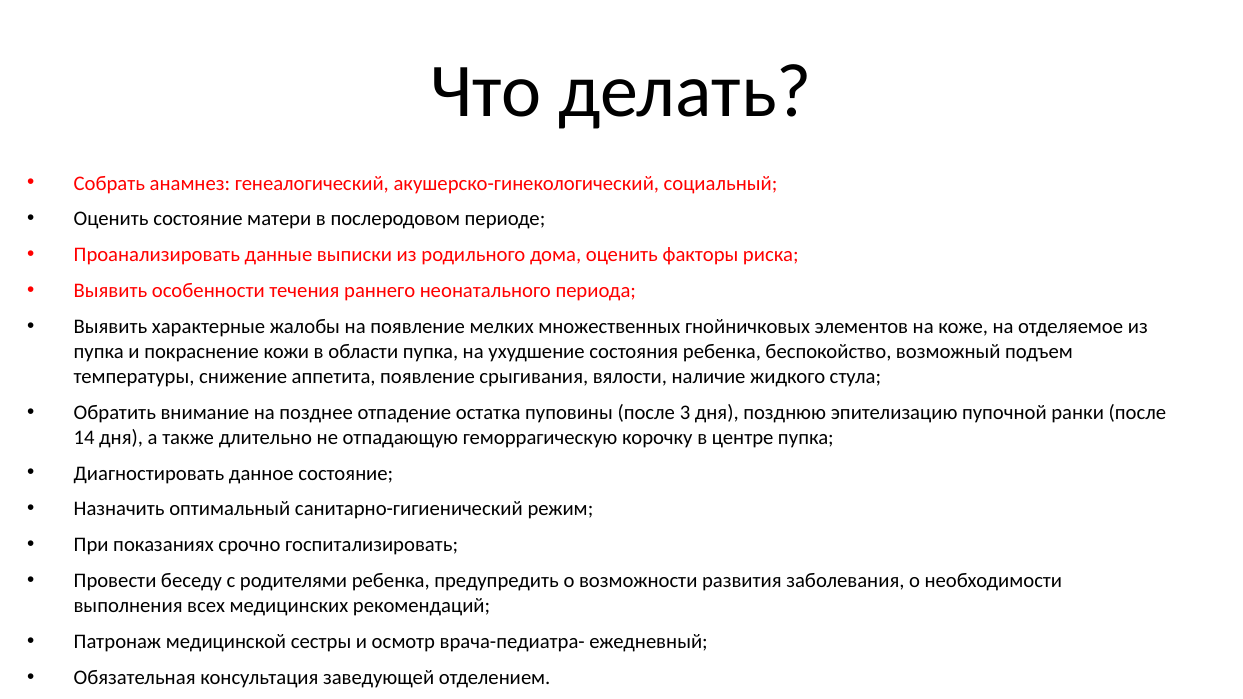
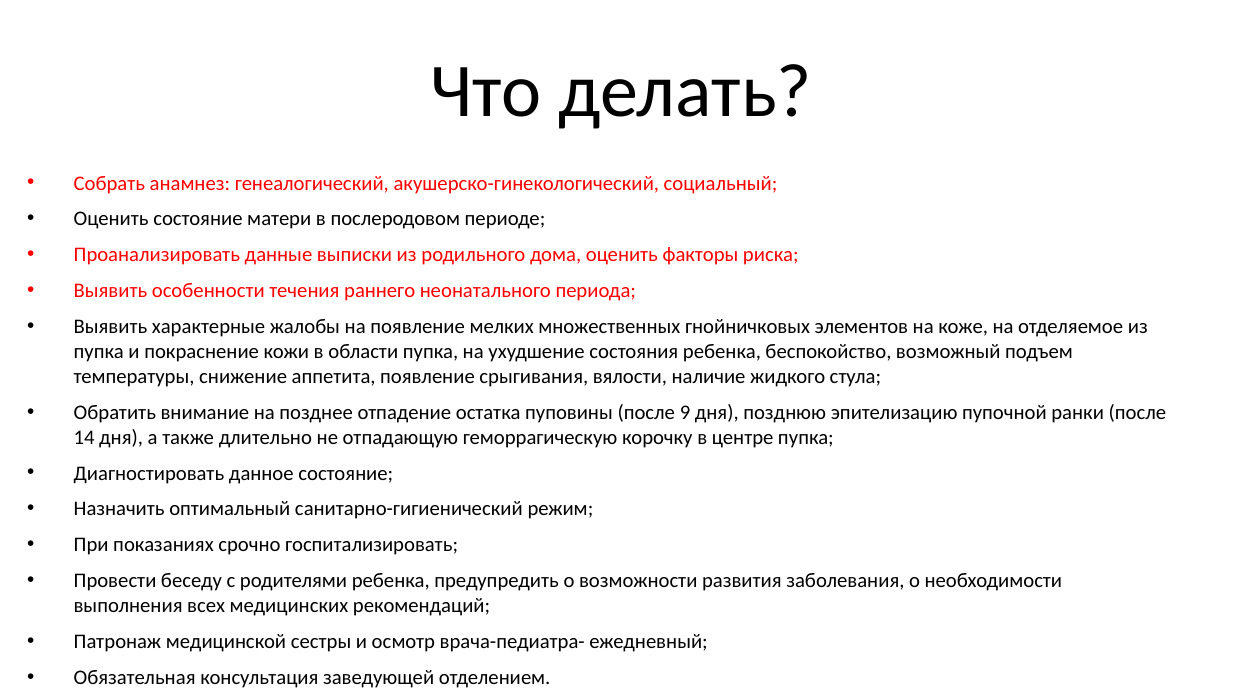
3: 3 -> 9
